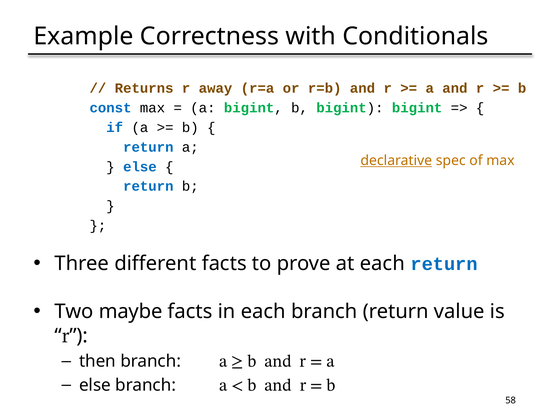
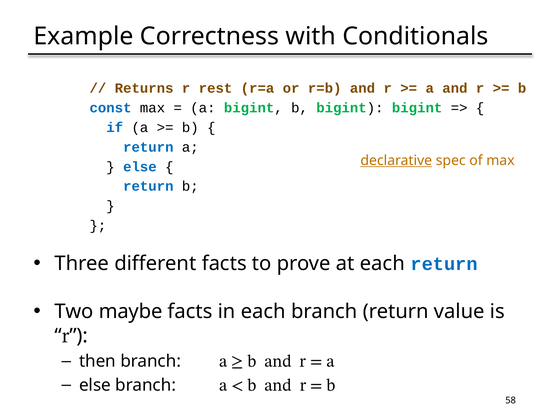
away: away -> rest
